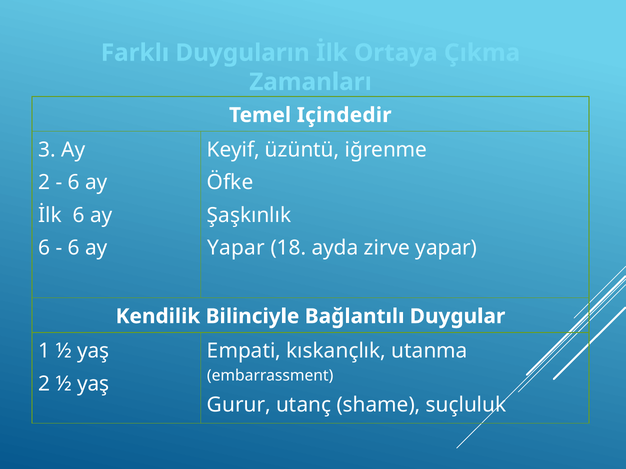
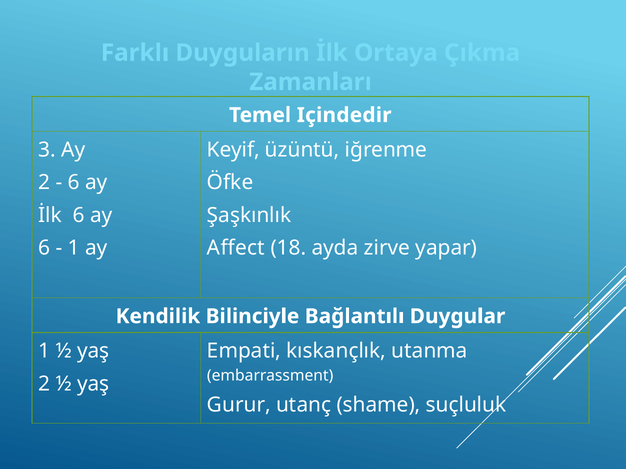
6 at (74, 248): 6 -> 1
Yapar at (236, 248): Yapar -> Affect
